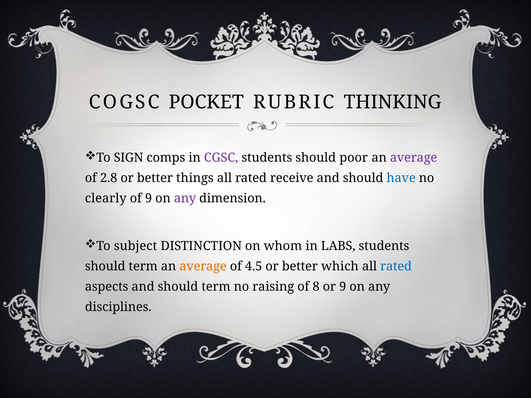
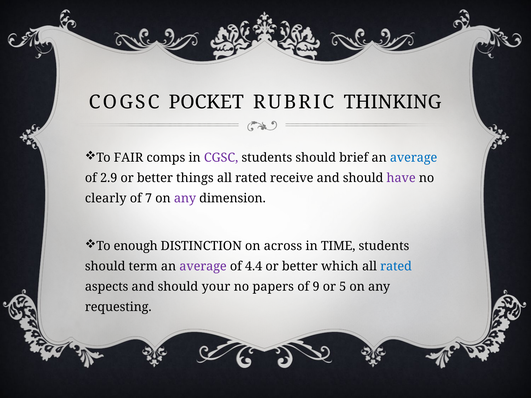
SIGN: SIGN -> FAIR
poor: poor -> brief
average at (414, 158) colour: purple -> blue
2.8: 2.8 -> 2.9
have colour: blue -> purple
of 9: 9 -> 7
subject: subject -> enough
whom: whom -> across
LABS: LABS -> TIME
average at (203, 267) colour: orange -> purple
4.5: 4.5 -> 4.4
and should term: term -> your
raising: raising -> papers
8: 8 -> 9
or 9: 9 -> 5
disciplines: disciplines -> requesting
